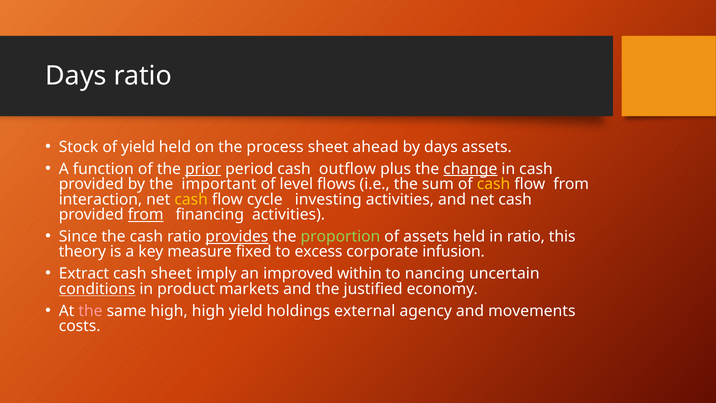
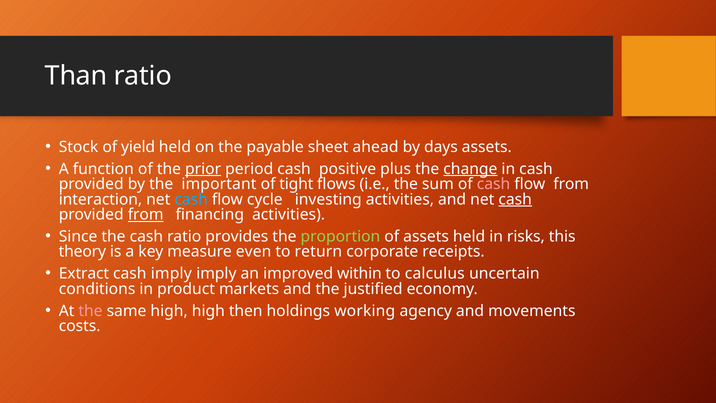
Days at (76, 76): Days -> Than
process: process -> payable
outflow: outflow -> positive
level: level -> tight
cash at (494, 184) colour: yellow -> pink
cash at (191, 199) colour: yellow -> light blue
cash at (515, 199) underline: none -> present
provides underline: present -> none
in ratio: ratio -> risks
fixed: fixed -> even
excess: excess -> return
infusion: infusion -> receipts
cash sheet: sheet -> imply
nancing: nancing -> calculus
conditions underline: present -> none
high yield: yield -> then
external: external -> working
